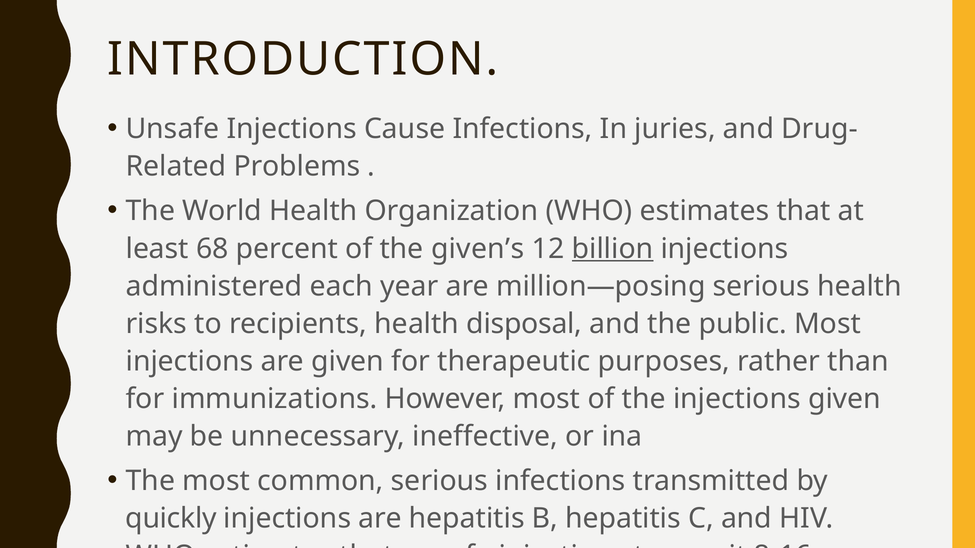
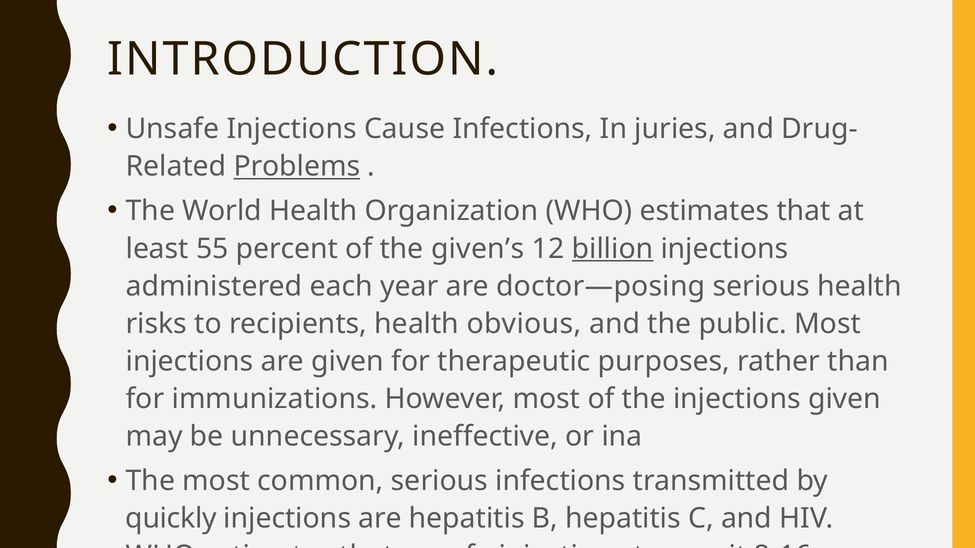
Problems underline: none -> present
68: 68 -> 55
million—posing: million—posing -> doctor—posing
disposal: disposal -> obvious
